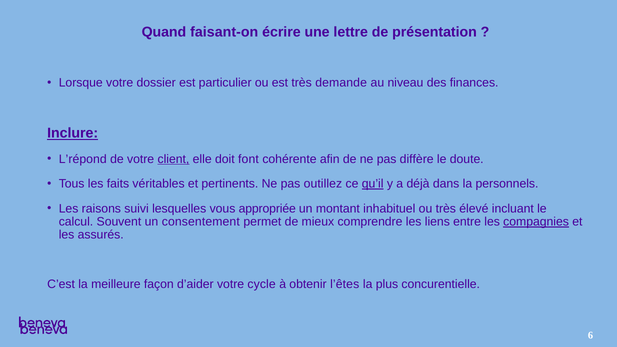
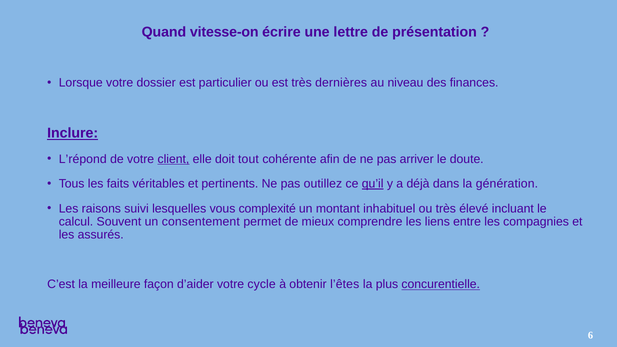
faisant-on: faisant-on -> vitesse-on
demande: demande -> dernières
font: font -> tout
diffère: diffère -> arriver
personnels: personnels -> génération
appropriée: appropriée -> complexité
compagnies underline: present -> none
concurentielle underline: none -> present
